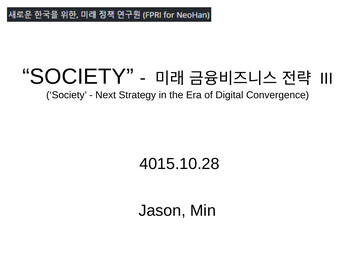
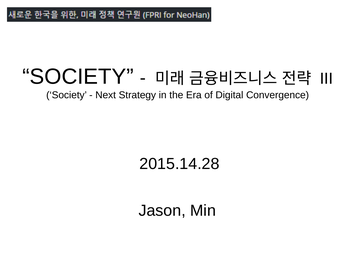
4015.10.28: 4015.10.28 -> 2015.14.28
